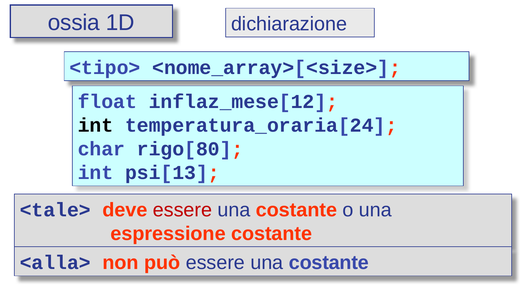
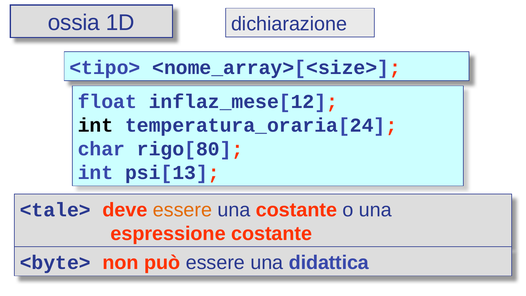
essere at (182, 210) colour: red -> orange
<alla>: <alla> -> <byte>
può essere una costante: costante -> didattica
